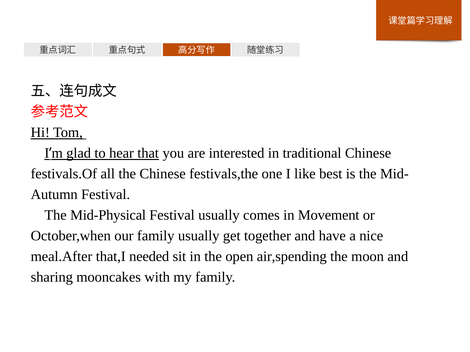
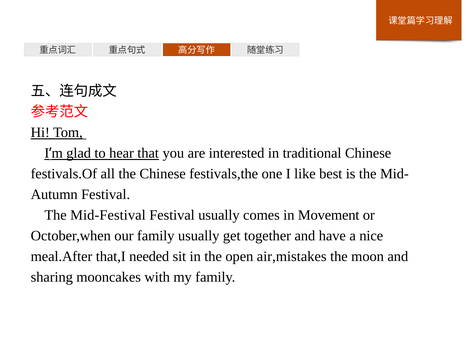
Mid-Physical: Mid-Physical -> Mid-Festival
air,spending: air,spending -> air,mistakes
